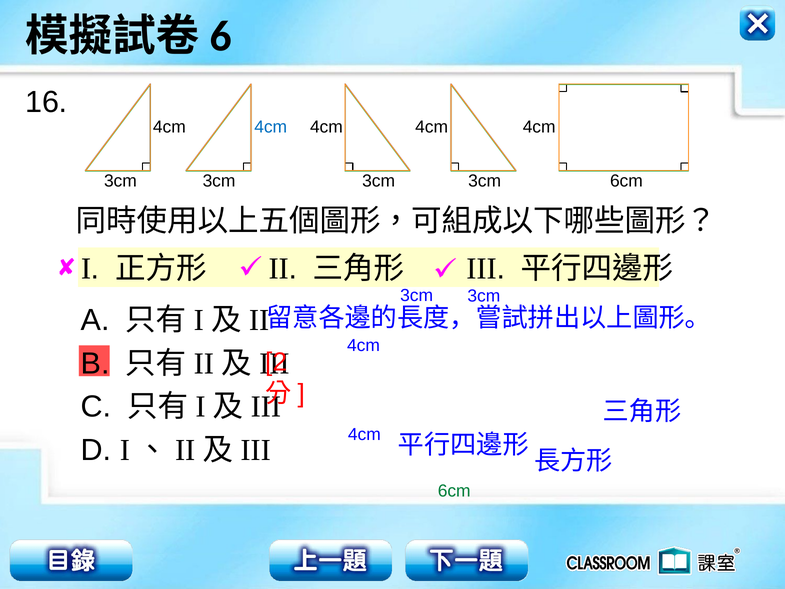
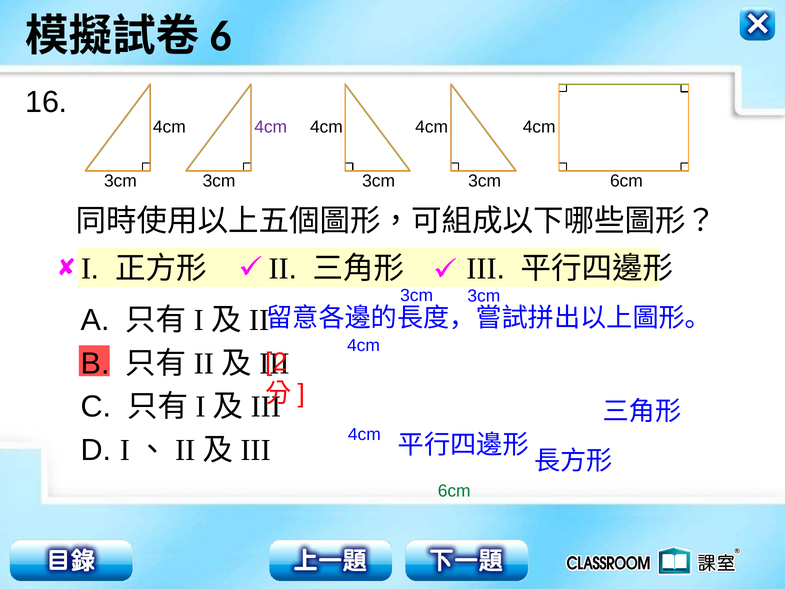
4cm at (271, 127) colour: blue -> purple
